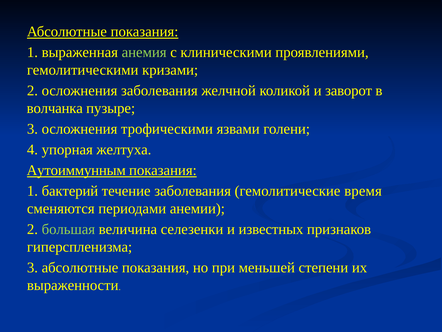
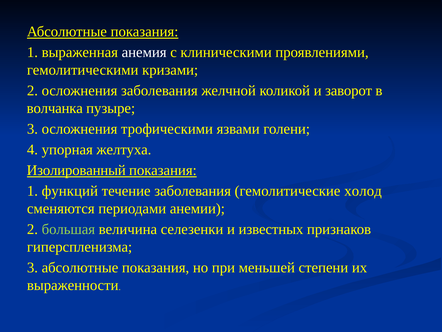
анемия colour: light green -> white
Аутоиммунным: Аутоиммунным -> Изолированный
бактерий: бактерий -> функций
время: время -> холод
